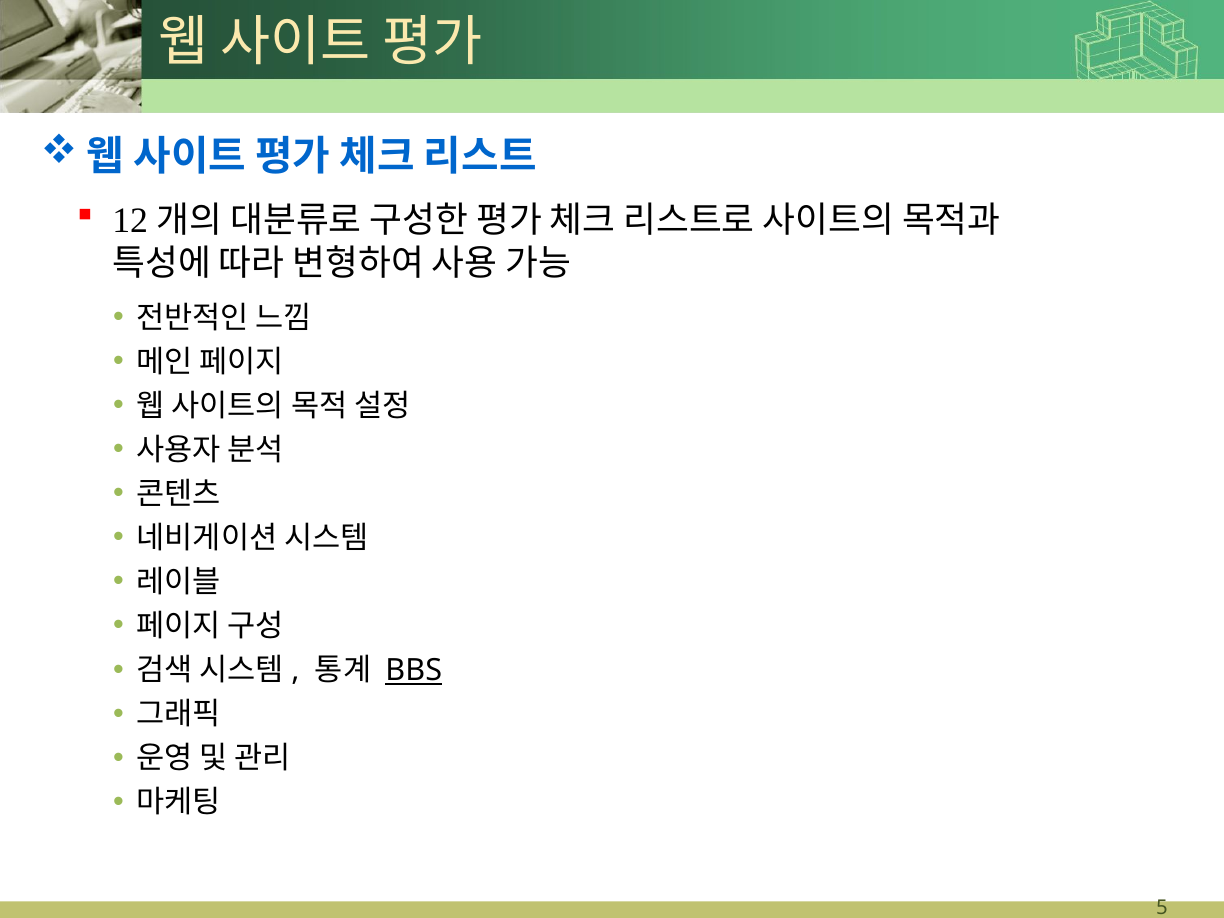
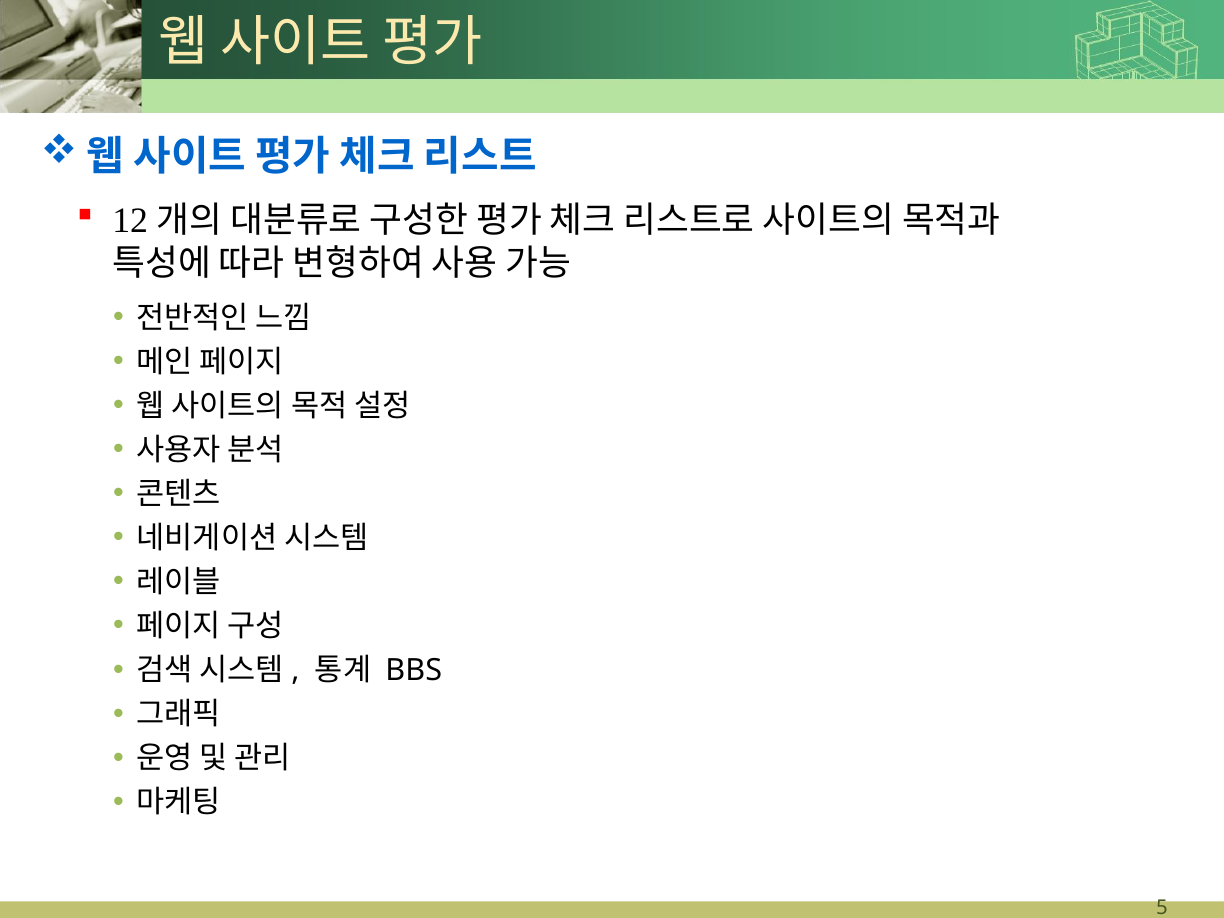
BBS underline: present -> none
